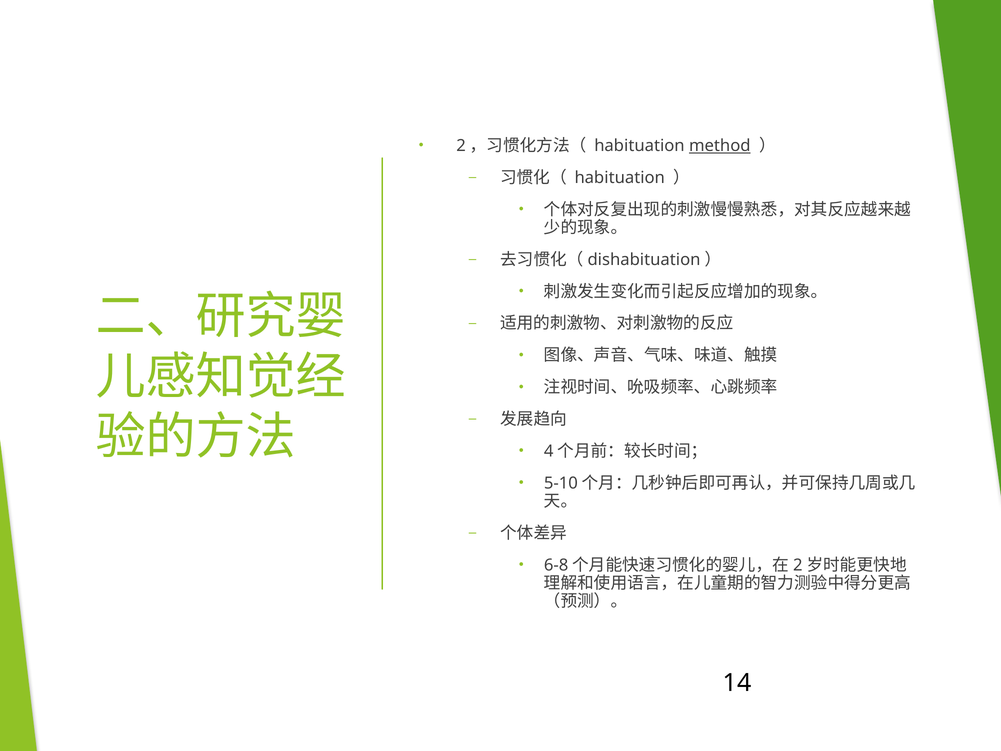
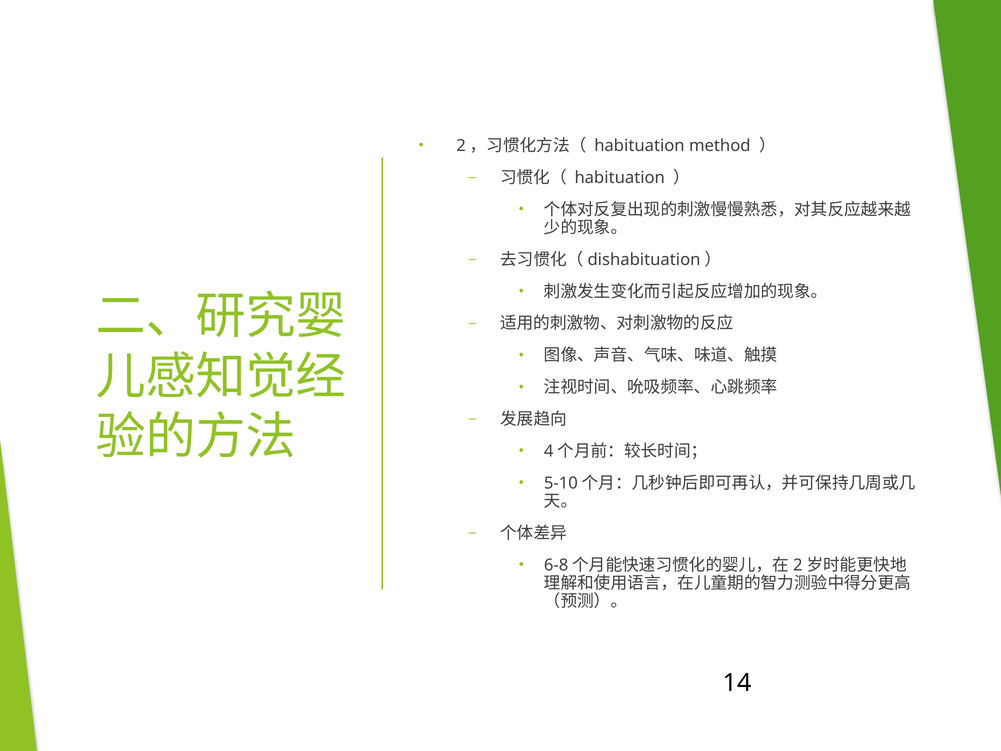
method underline: present -> none
